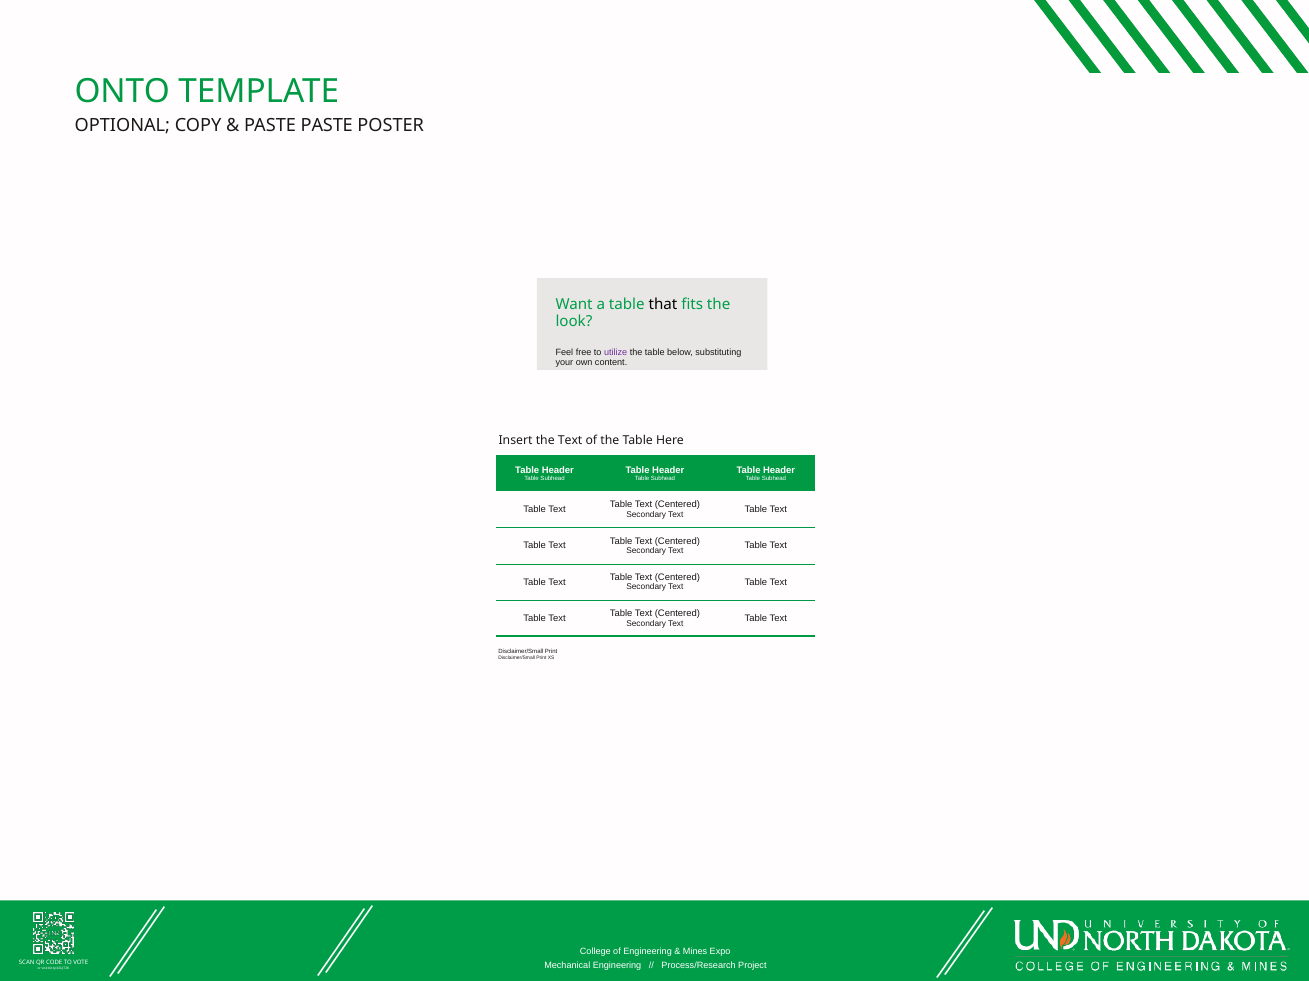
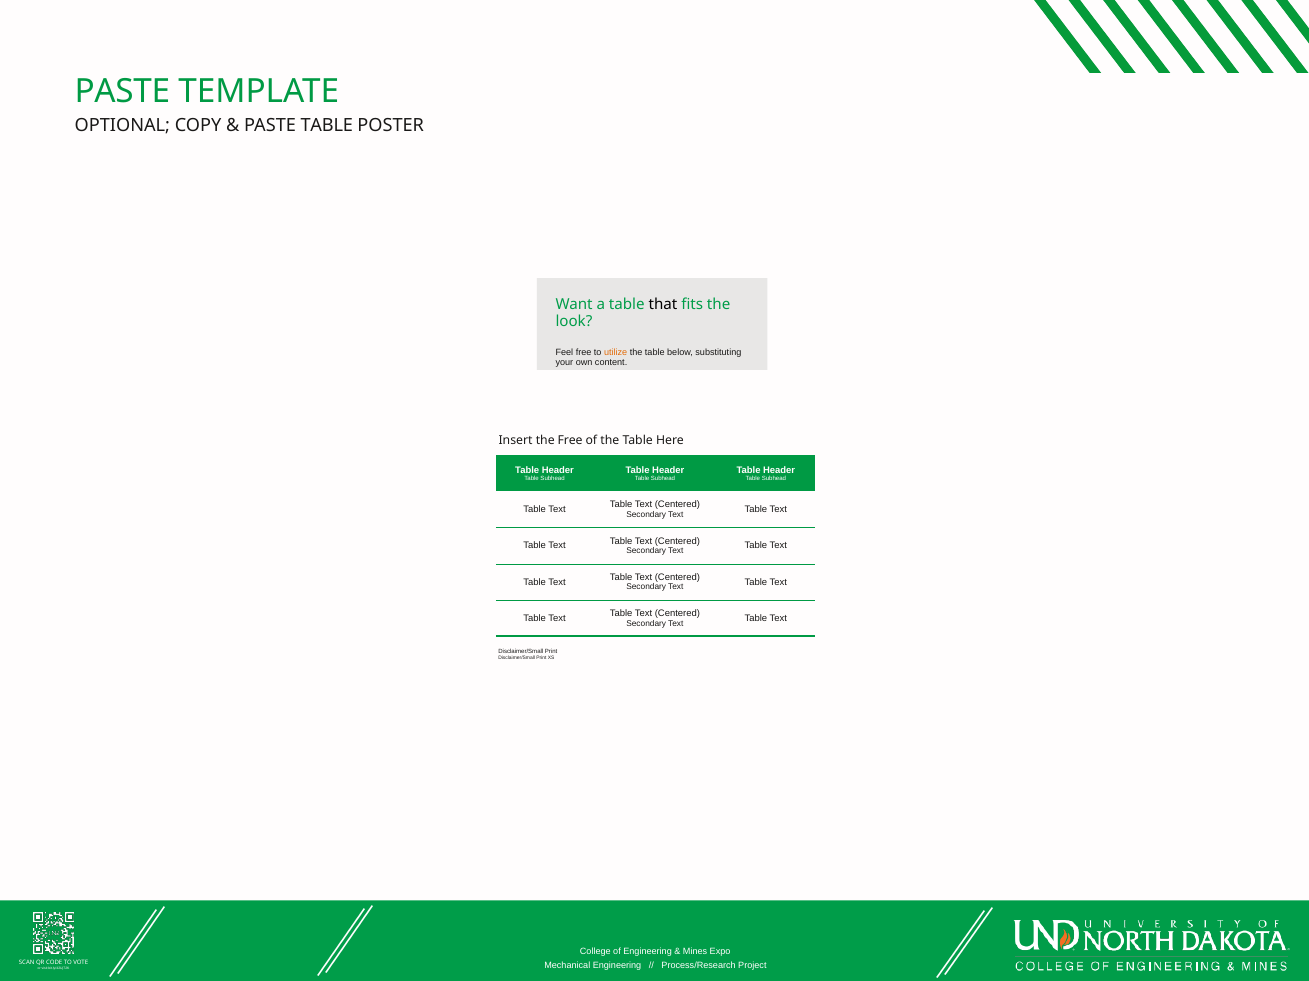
ONTO at (122, 92): ONTO -> PASTE
PASTE PASTE: PASTE -> TABLE
utilize colour: purple -> orange
the Text: Text -> Free
